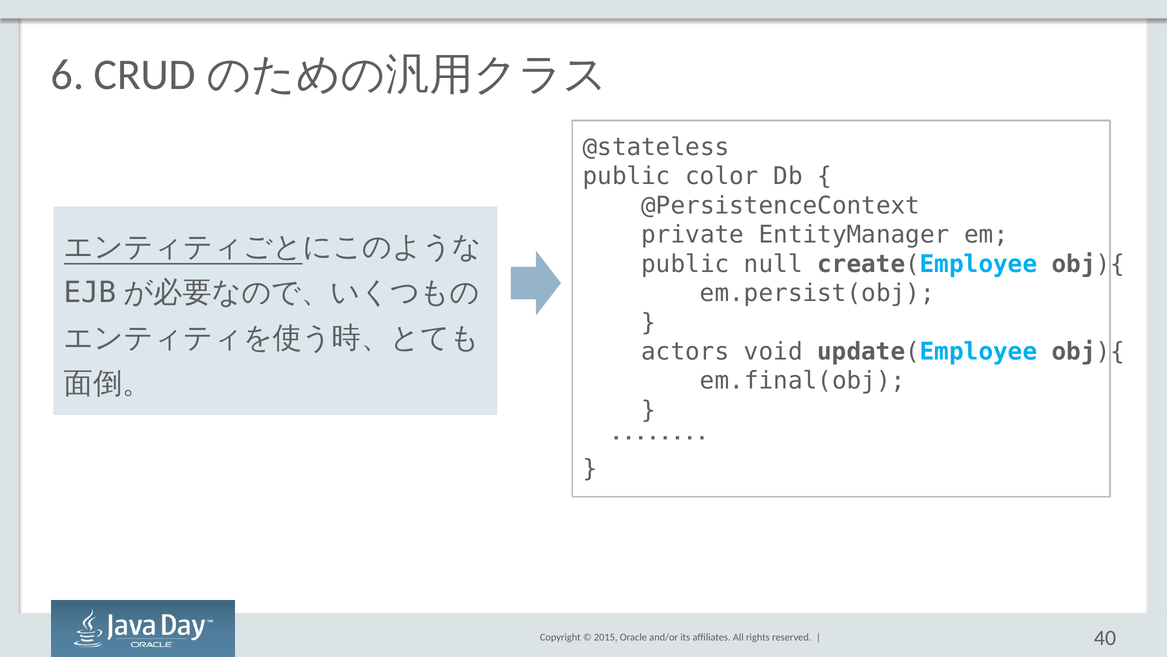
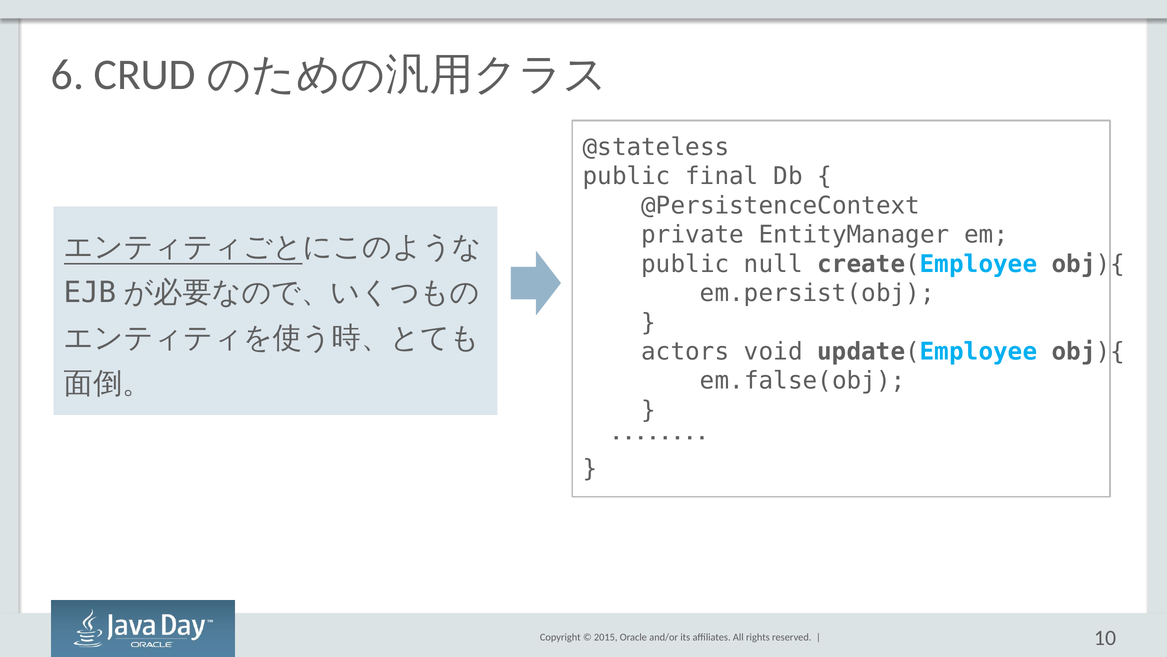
color: color -> final
em.final(obj: em.final(obj -> em.false(obj
40: 40 -> 10
